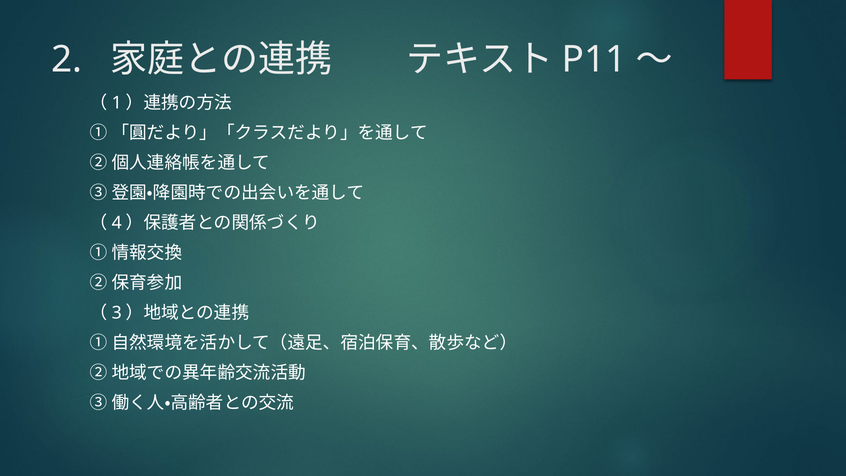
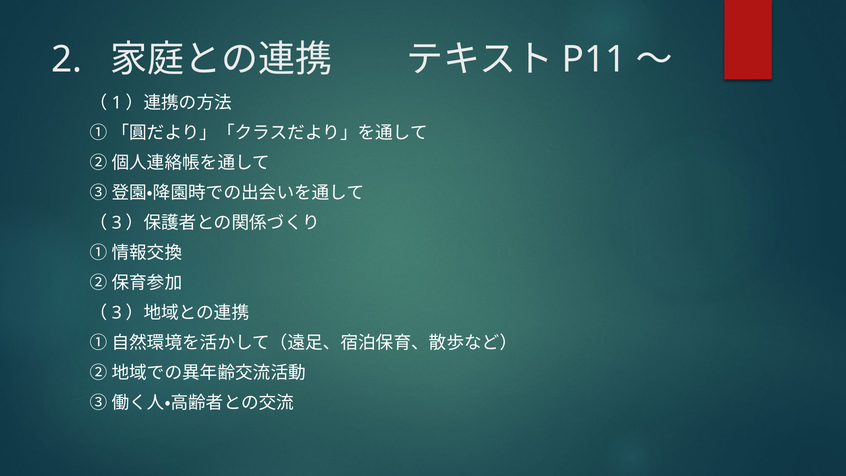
4 at (117, 223): 4 -> 3
